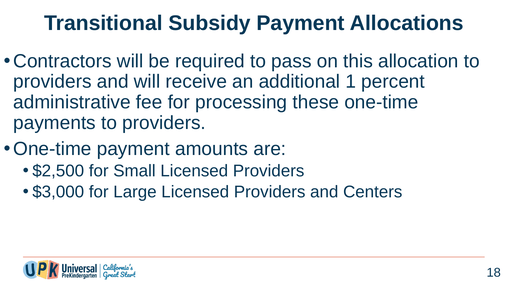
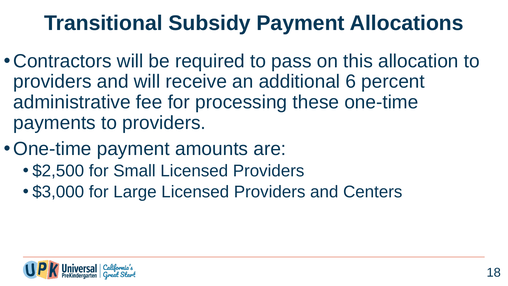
1: 1 -> 6
